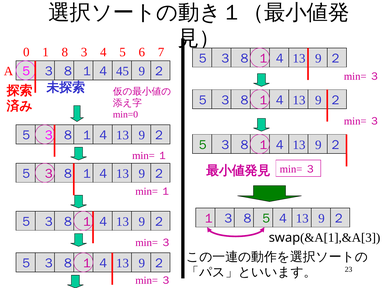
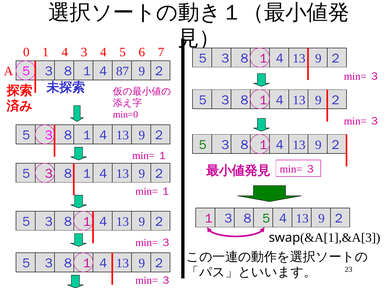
1 8: 8 -> 4
45: 45 -> 87
